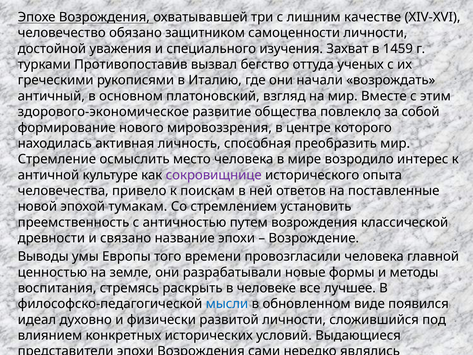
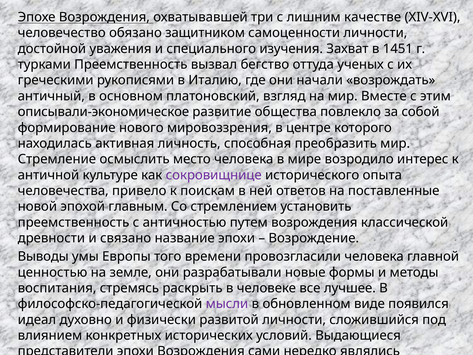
1459: 1459 -> 1451
турками Противопоставив: Противопоставив -> Преемственность
здорового-экономическое: здорового-экономическое -> описывали-экономическое
тумакам: тумакам -> главным
мысли colour: blue -> purple
